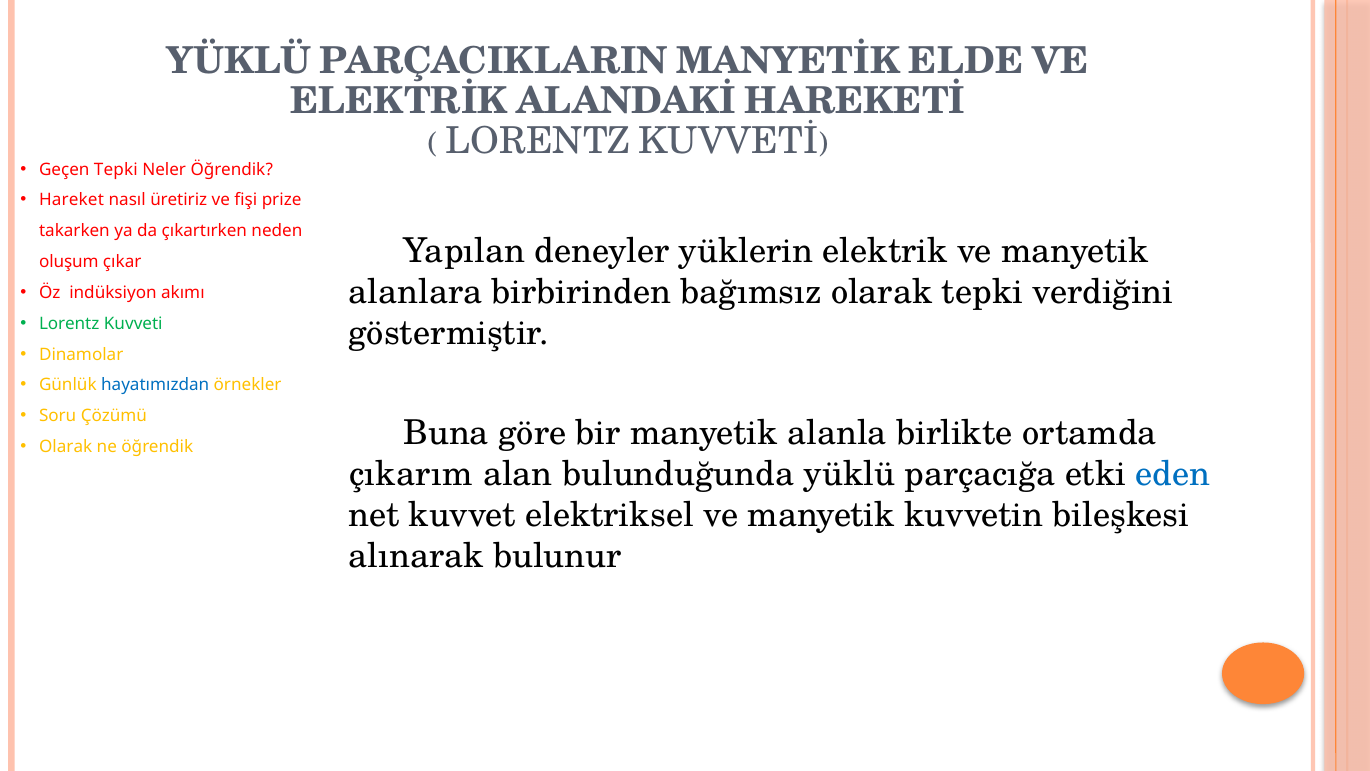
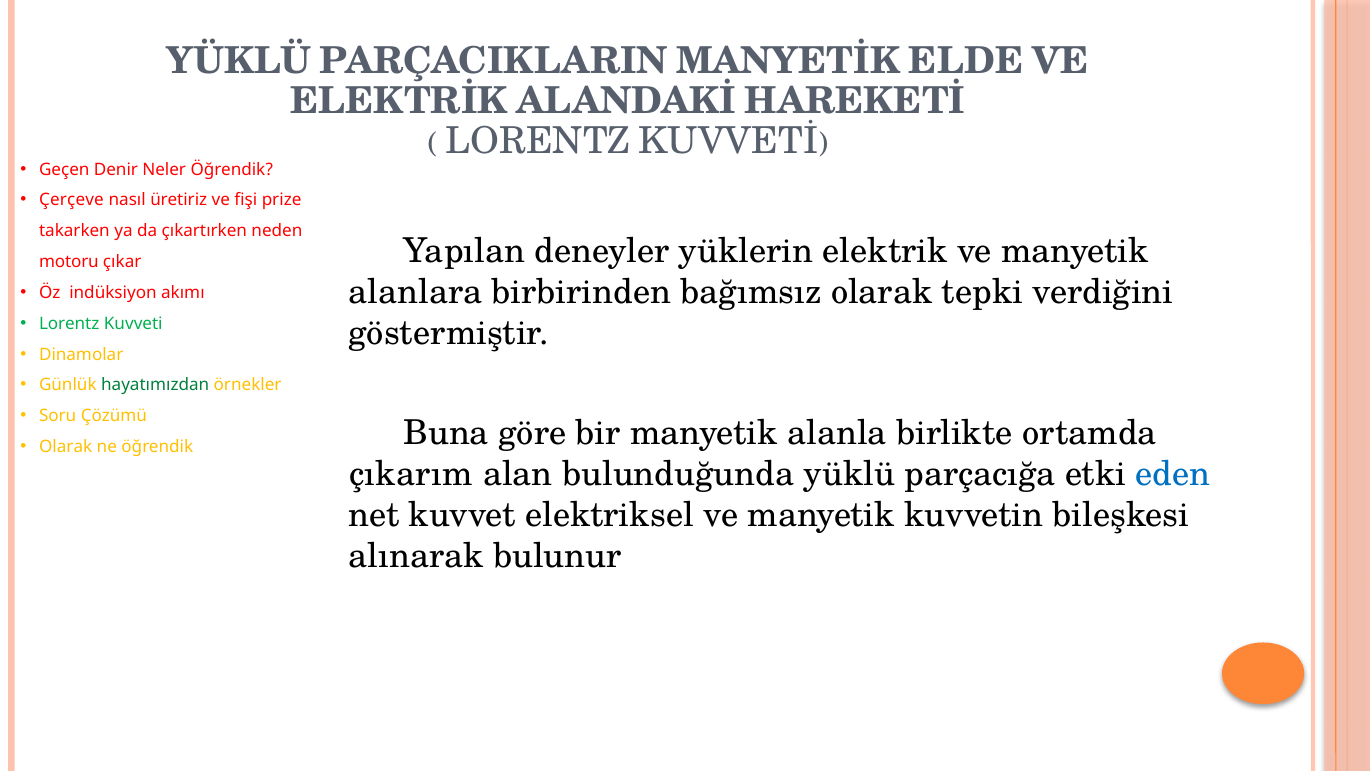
Geçen Tepki: Tepki -> Denir
Hareket: Hareket -> Çerçeve
oluşum: oluşum -> motoru
hayatımızdan colour: blue -> green
